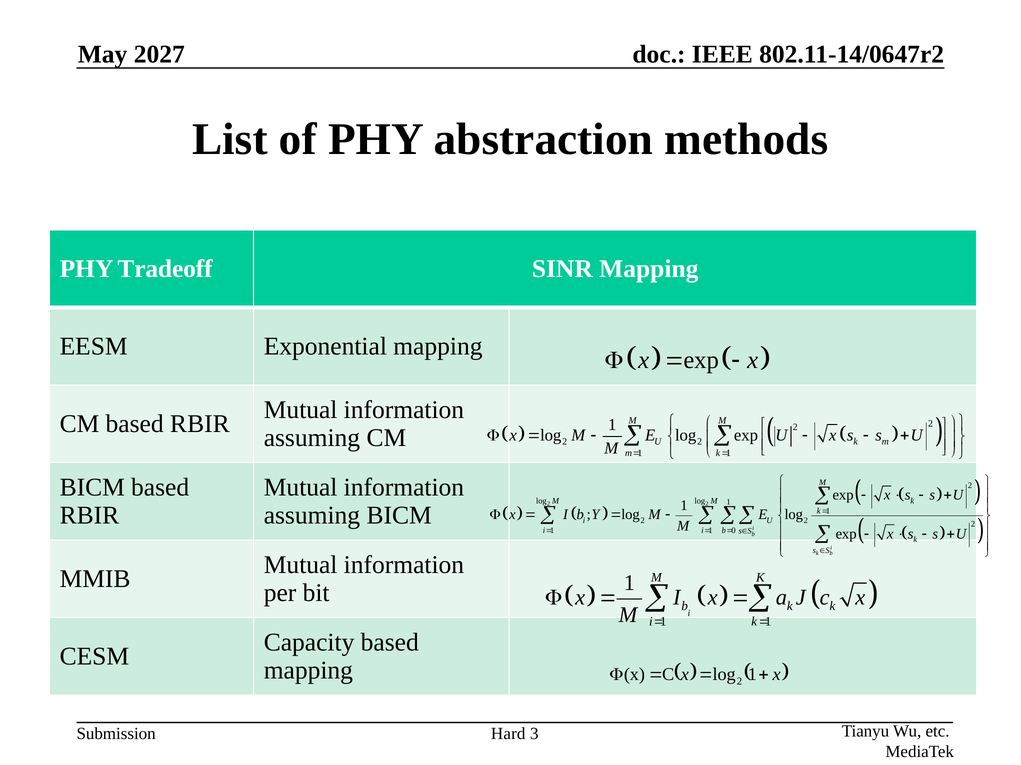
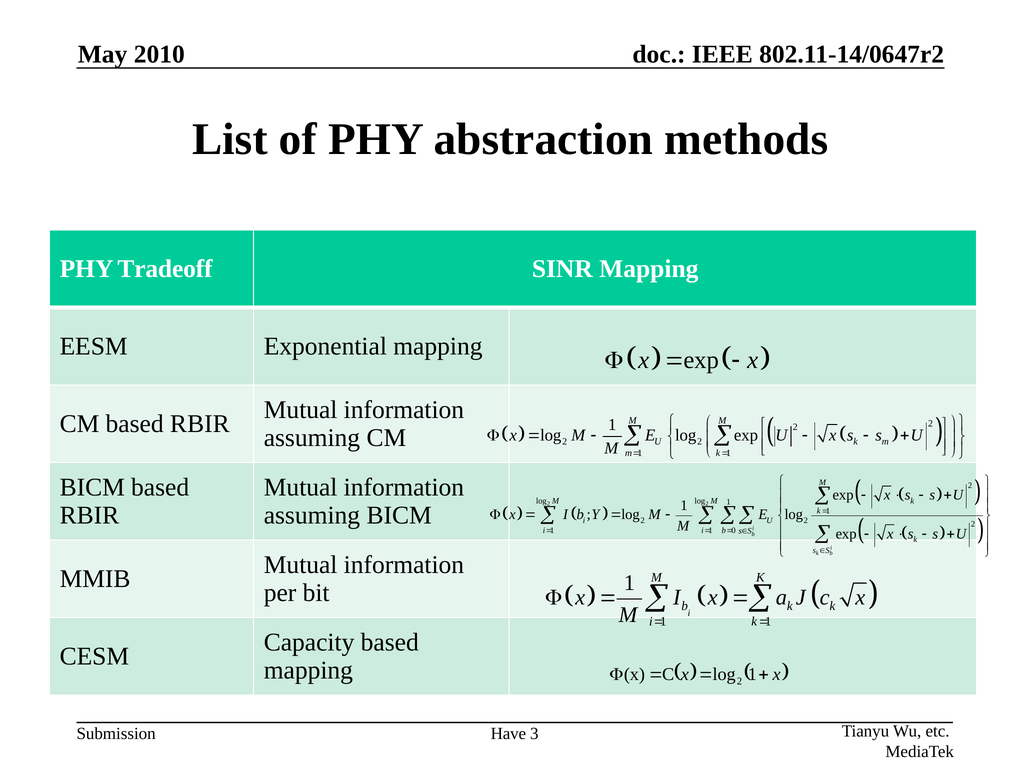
2027: 2027 -> 2010
Hard: Hard -> Have
